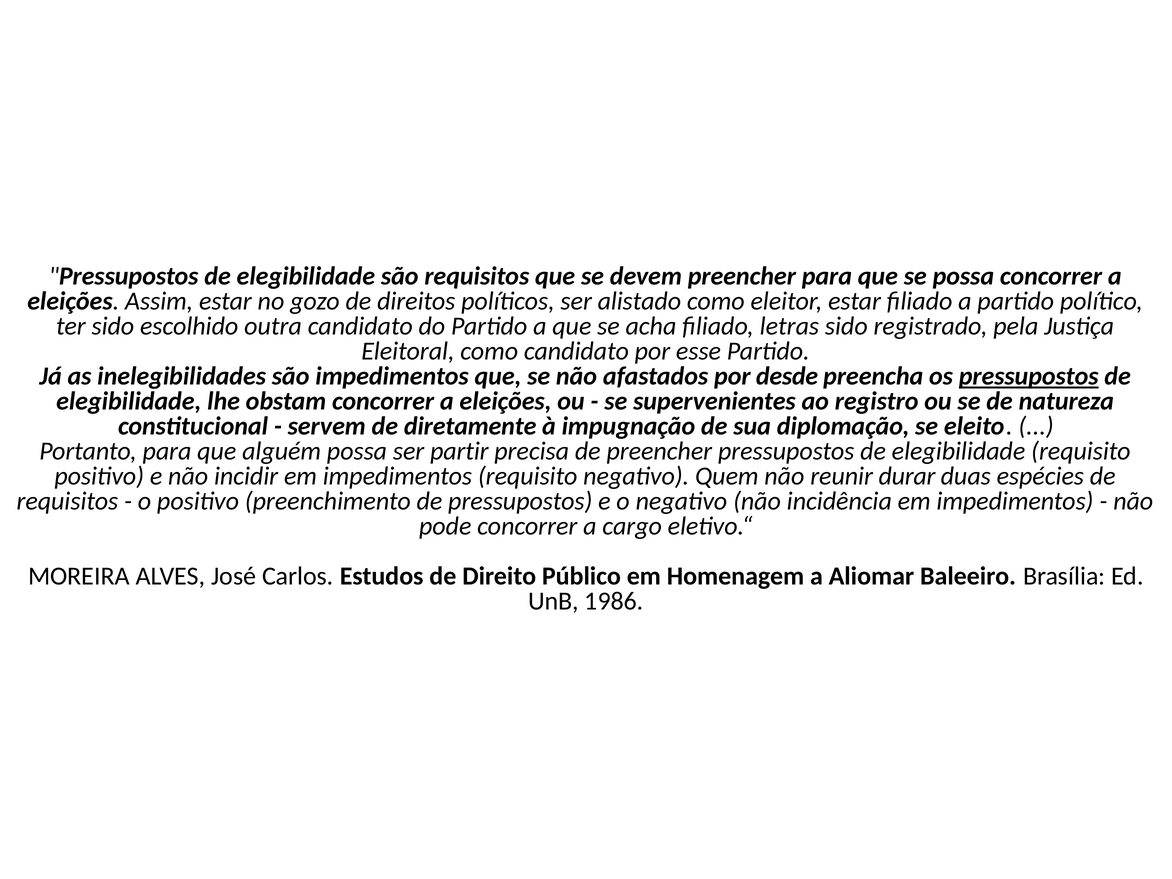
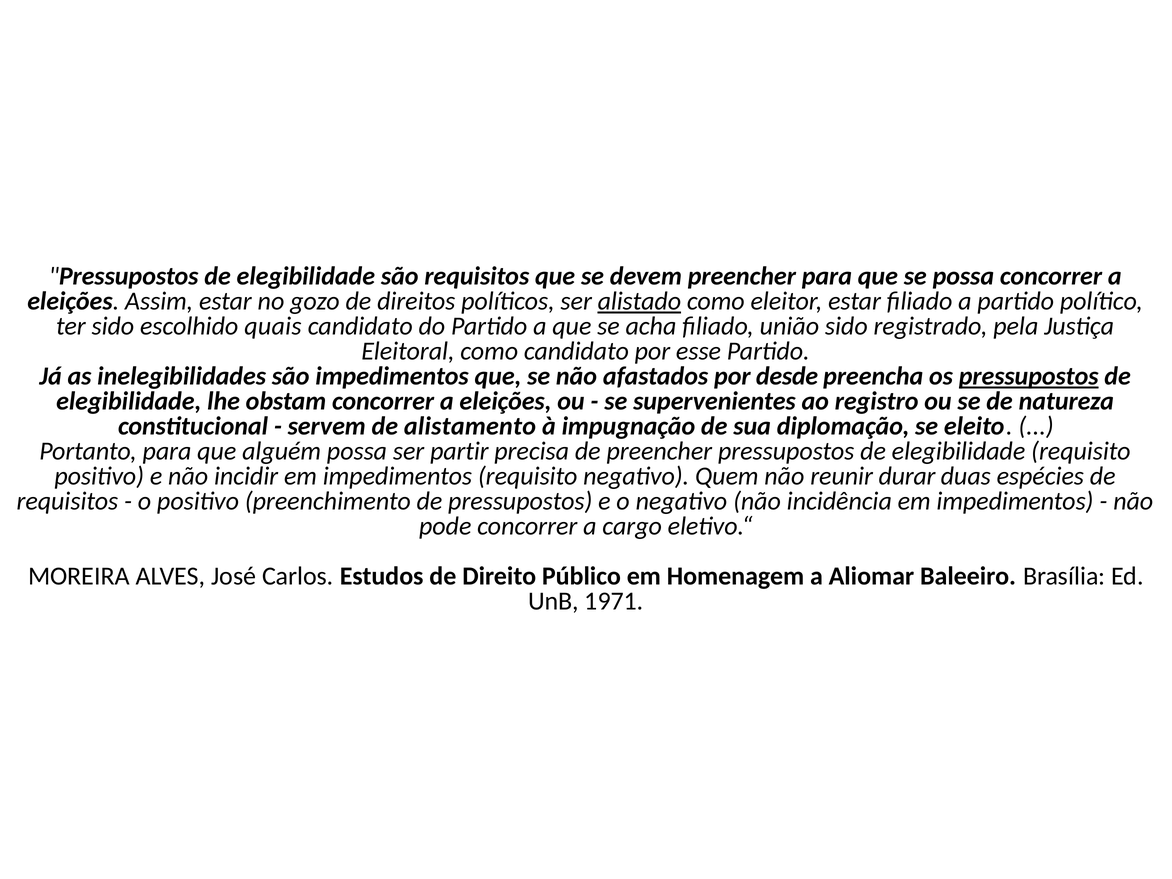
alistado underline: none -> present
outra: outra -> quais
letras: letras -> união
diretamente: diretamente -> alistamento
1986: 1986 -> 1971
